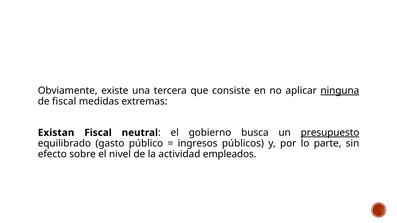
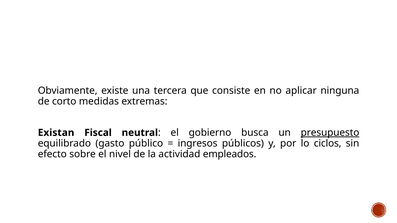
ninguna underline: present -> none
de fiscal: fiscal -> corto
parte: parte -> ciclos
